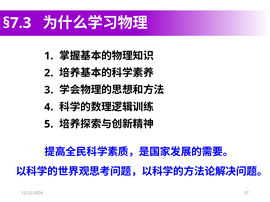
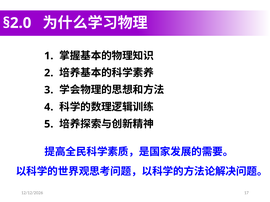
§7.3: §7.3 -> §2.0
